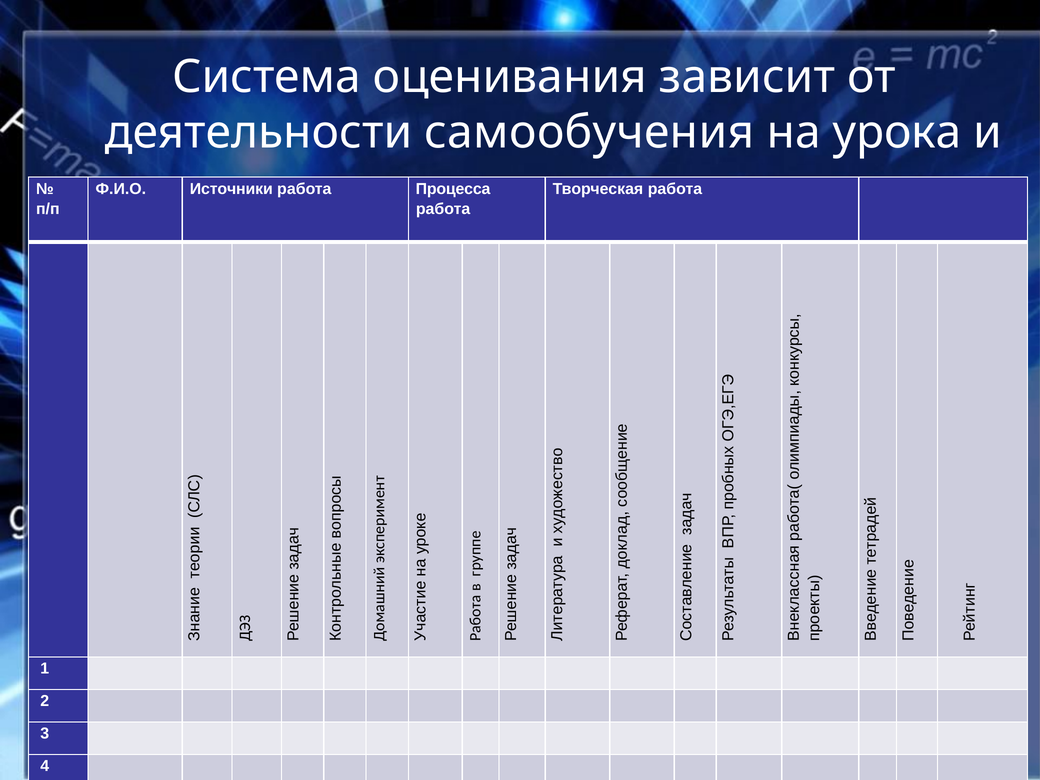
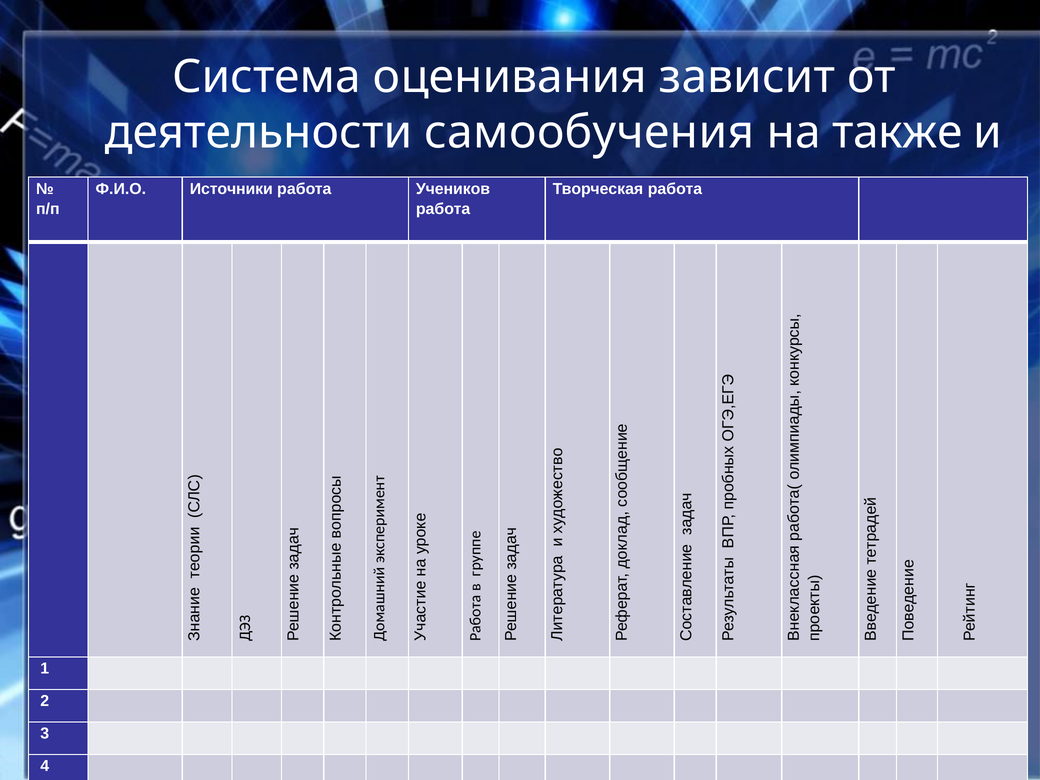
урока: урока -> также
Процесса: Процесса -> Учеников
